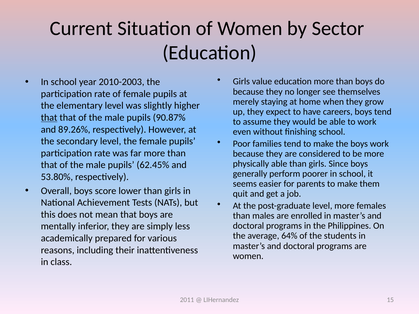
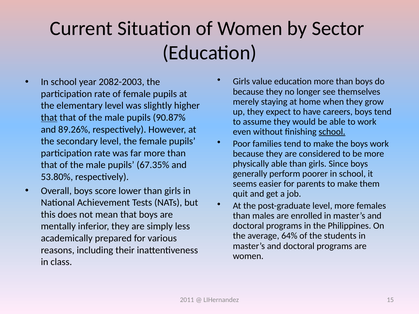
2010-2003: 2010-2003 -> 2082-2003
school at (332, 132) underline: none -> present
62.45%: 62.45% -> 67.35%
